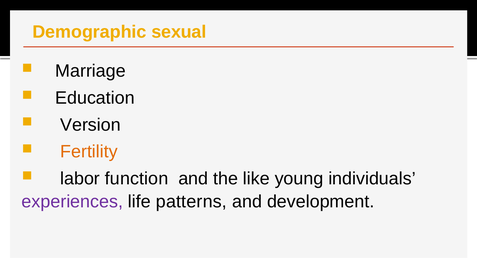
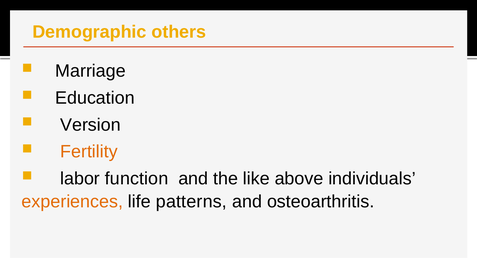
sexual: sexual -> others
young: young -> above
experiences colour: purple -> orange
development: development -> osteoarthritis
